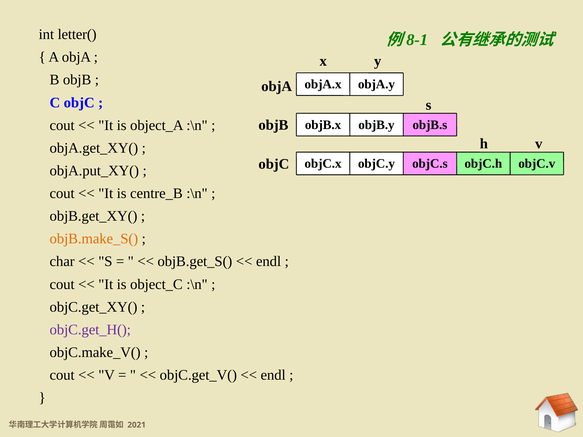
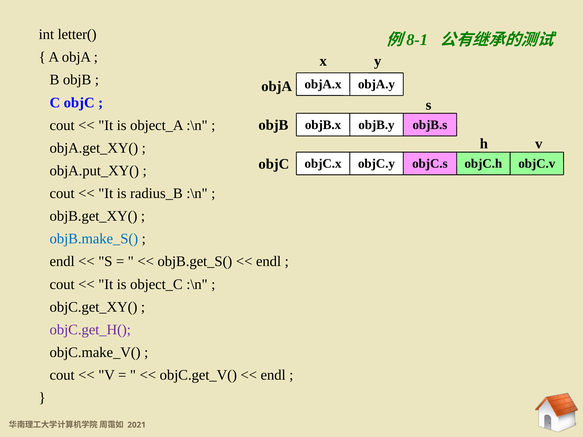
centre_B: centre_B -> radius_B
objB.make_S( colour: orange -> blue
char at (62, 262): char -> endl
